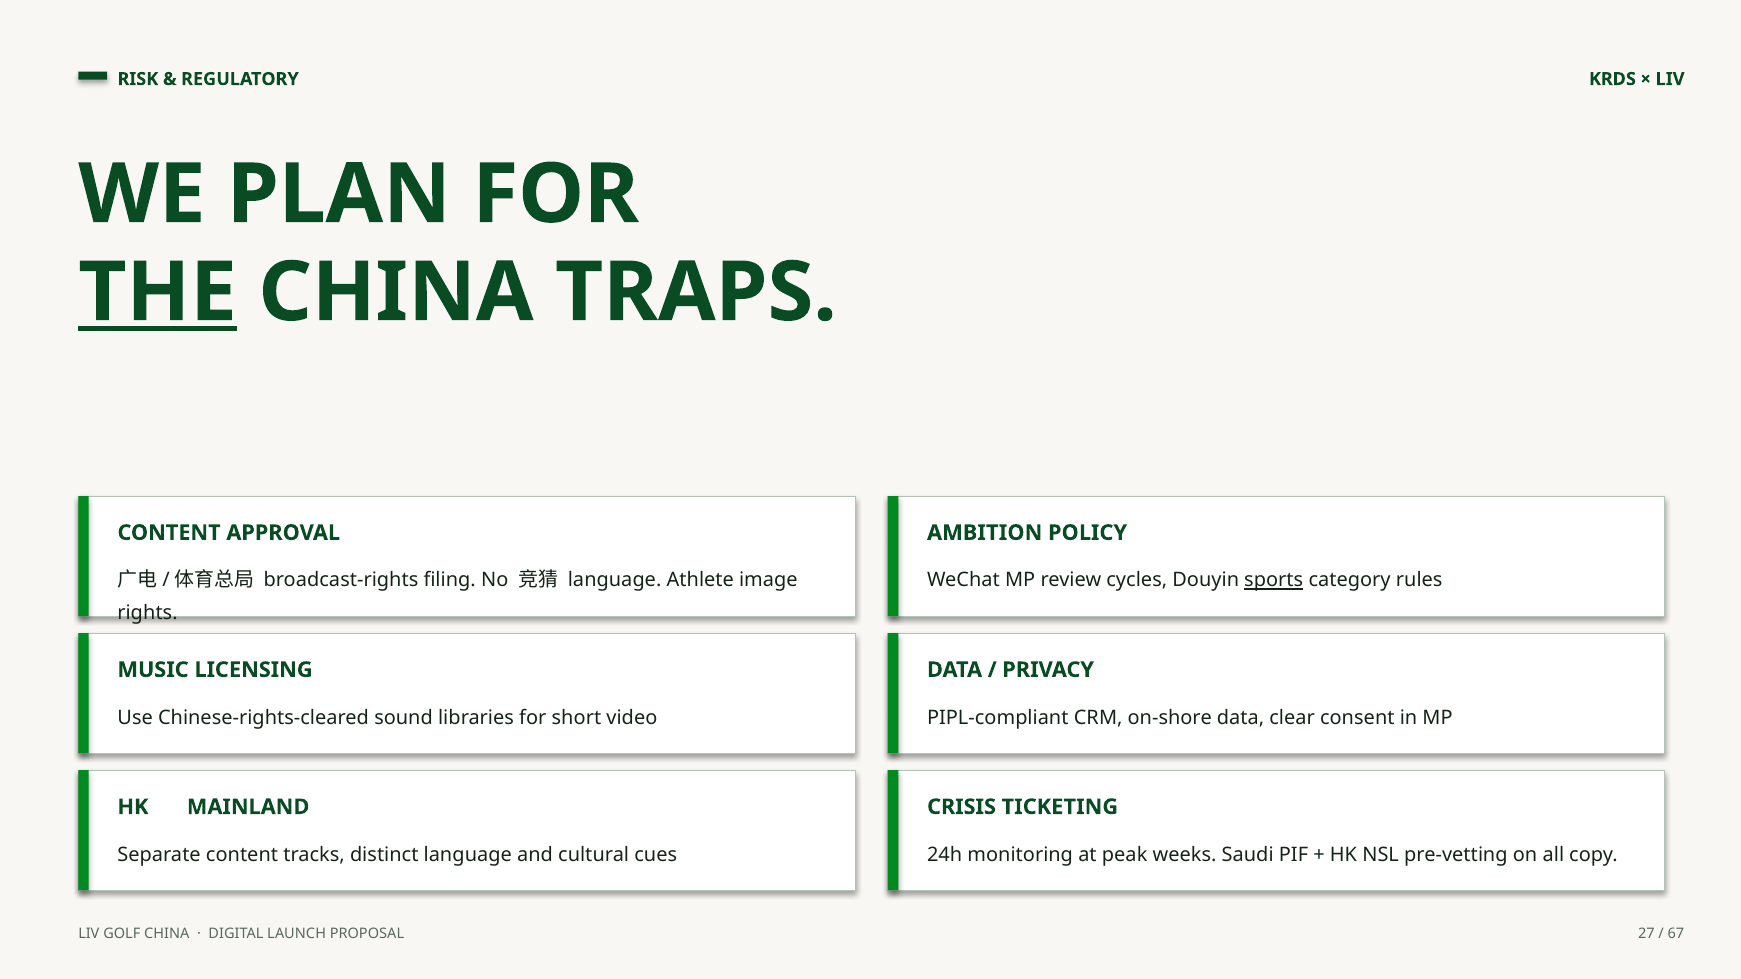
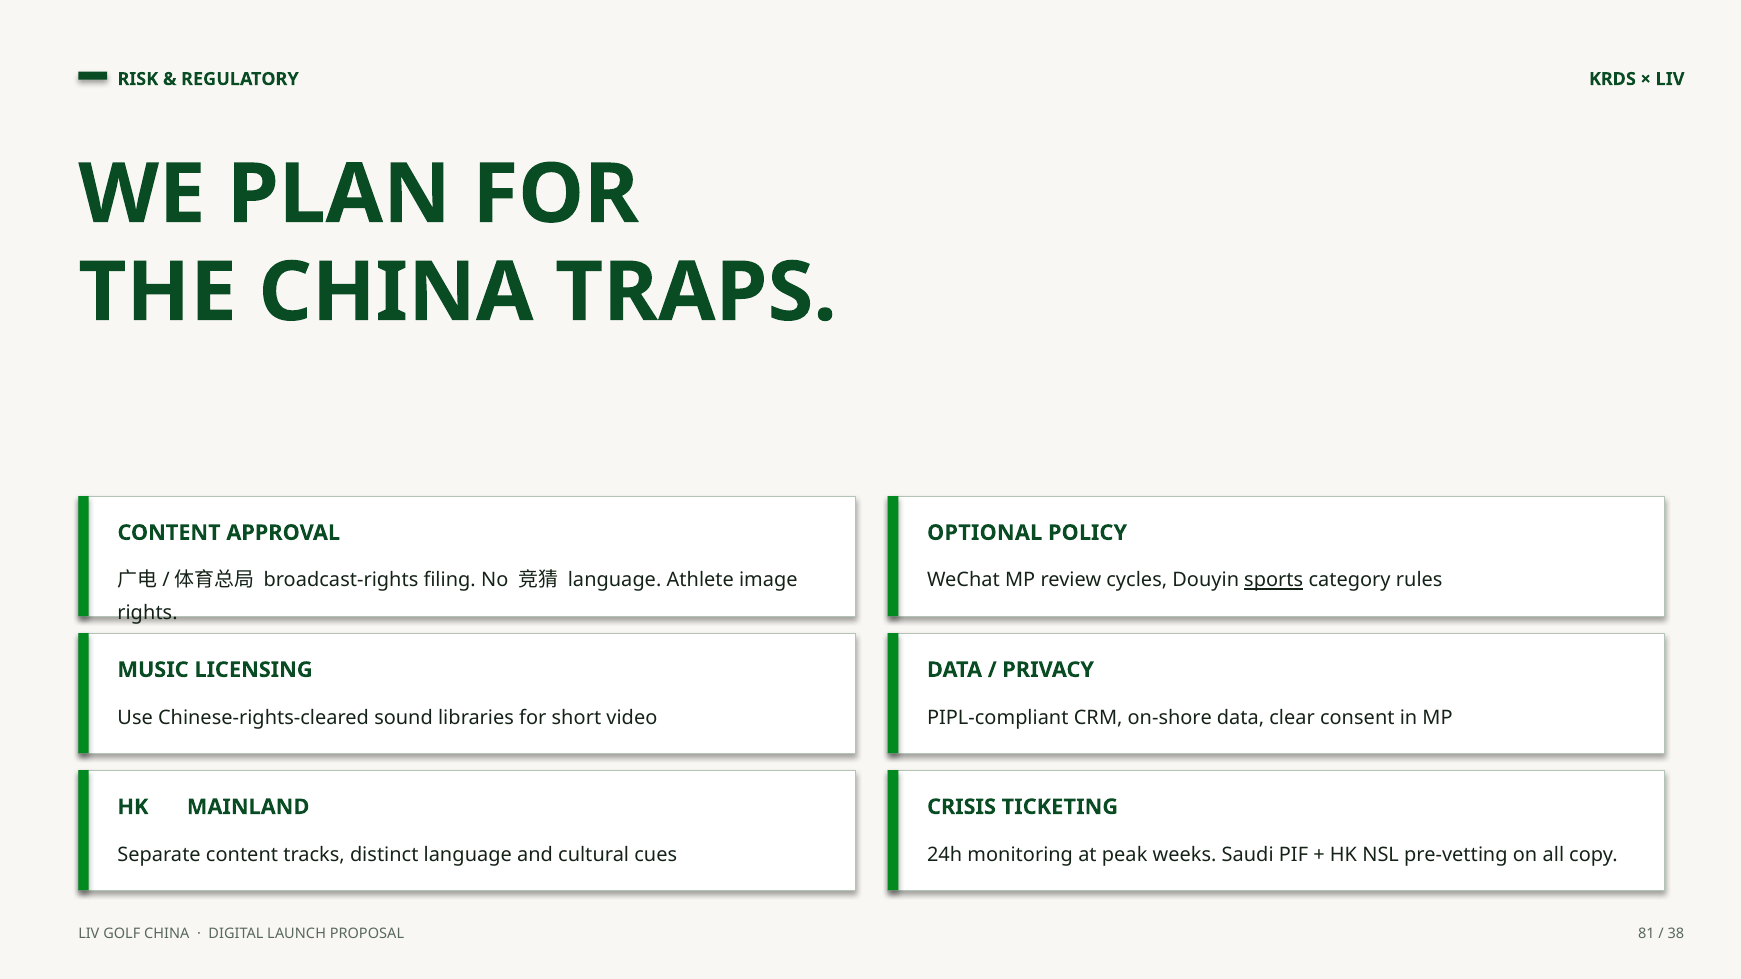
THE underline: present -> none
AMBITION: AMBITION -> OPTIONAL
27: 27 -> 81
67: 67 -> 38
